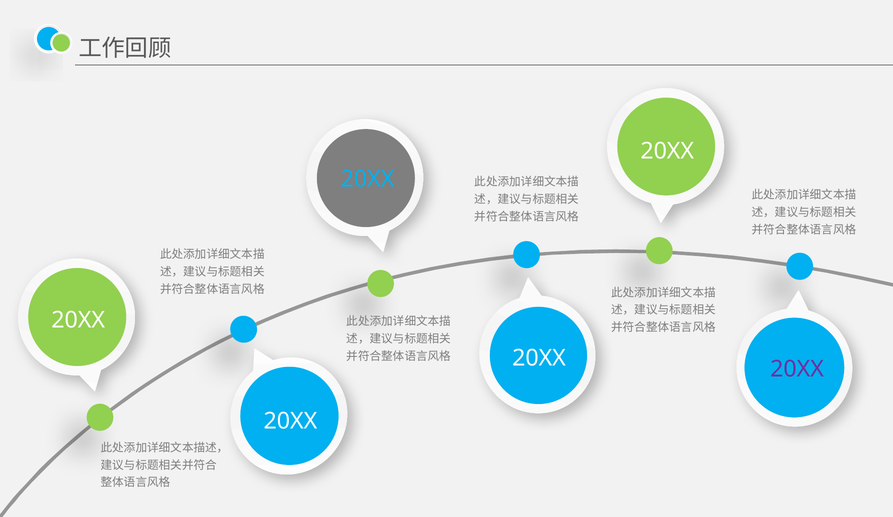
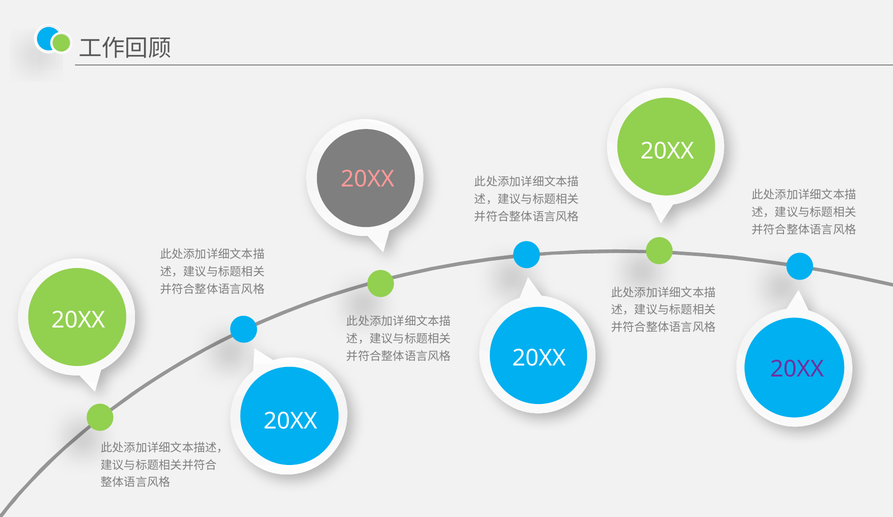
20XX at (368, 179) colour: light blue -> pink
